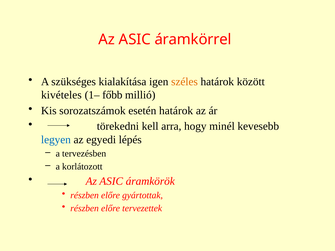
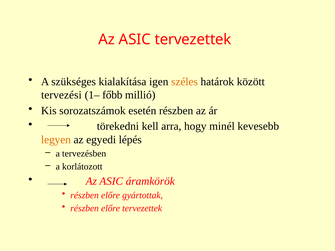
ASIC áramkörrel: áramkörrel -> tervezettek
kivételes: kivételes -> tervezési
esetén határok: határok -> részben
legyen colour: blue -> orange
